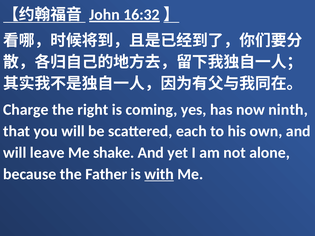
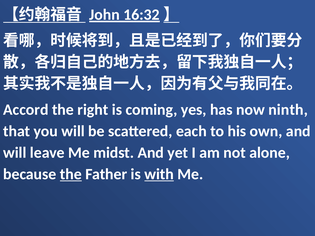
Charge: Charge -> Accord
shake: shake -> midst
the at (71, 174) underline: none -> present
